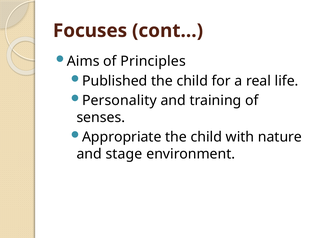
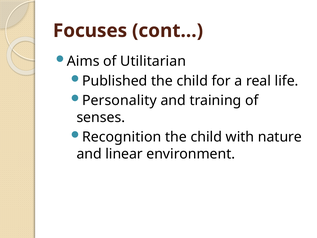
Principles: Principles -> Utilitarian
Appropriate: Appropriate -> Recognition
stage: stage -> linear
